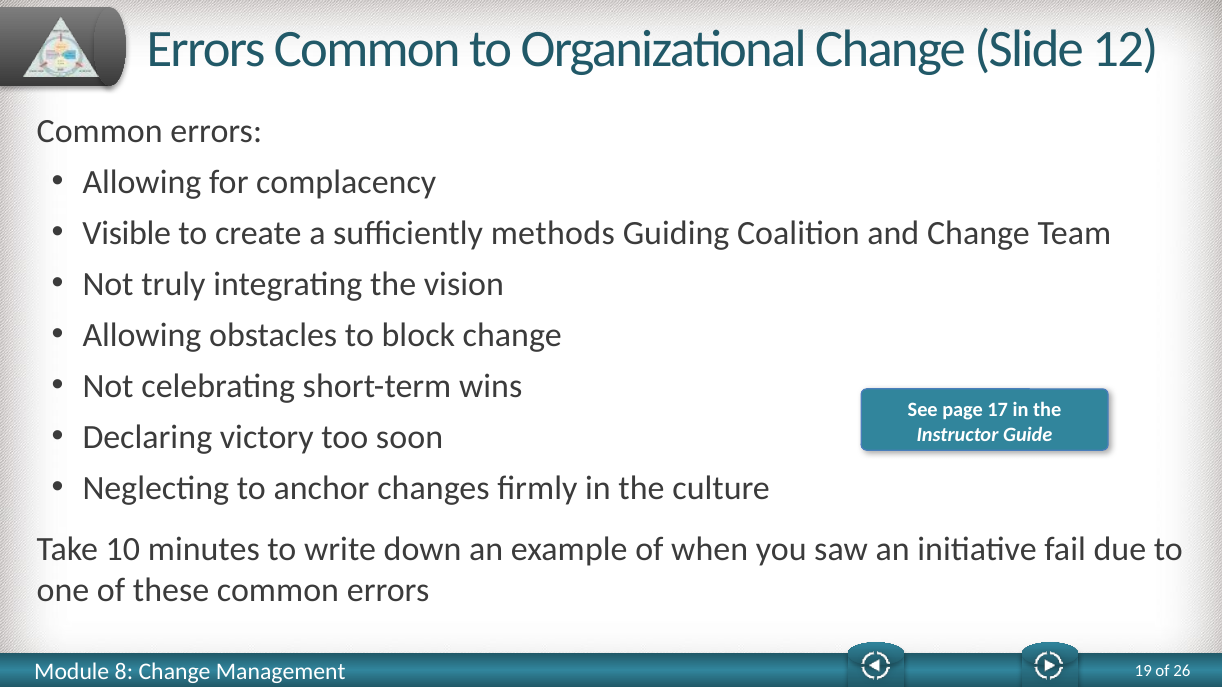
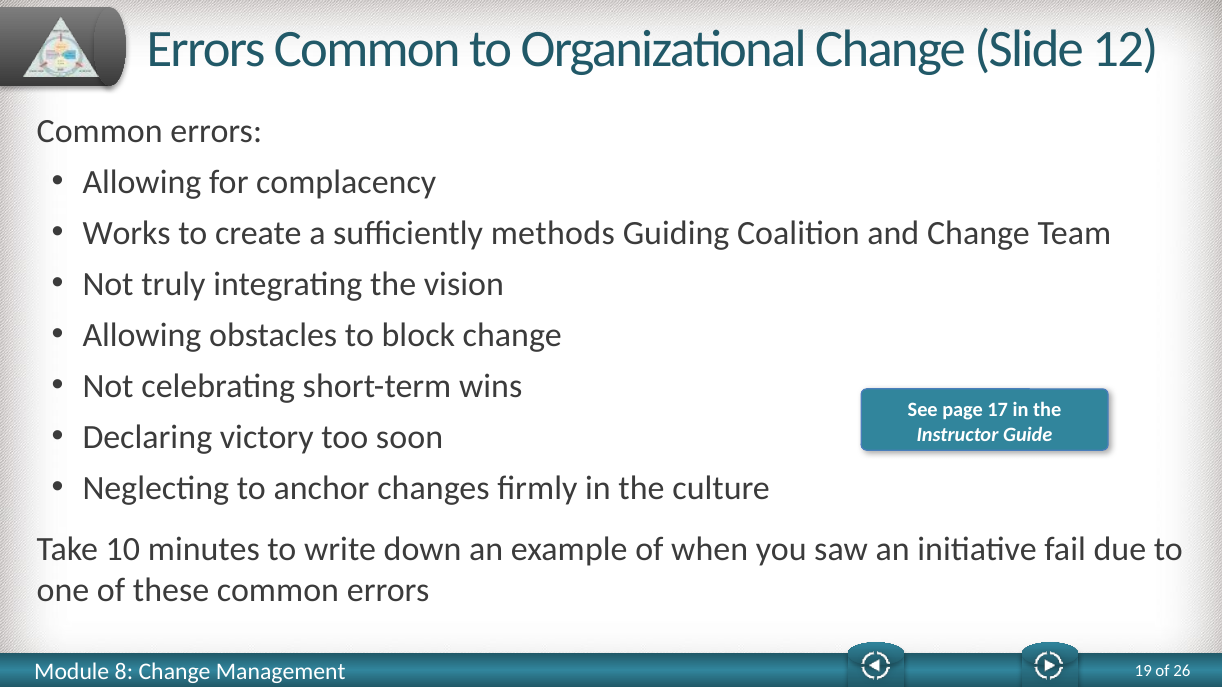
Visible: Visible -> Works
